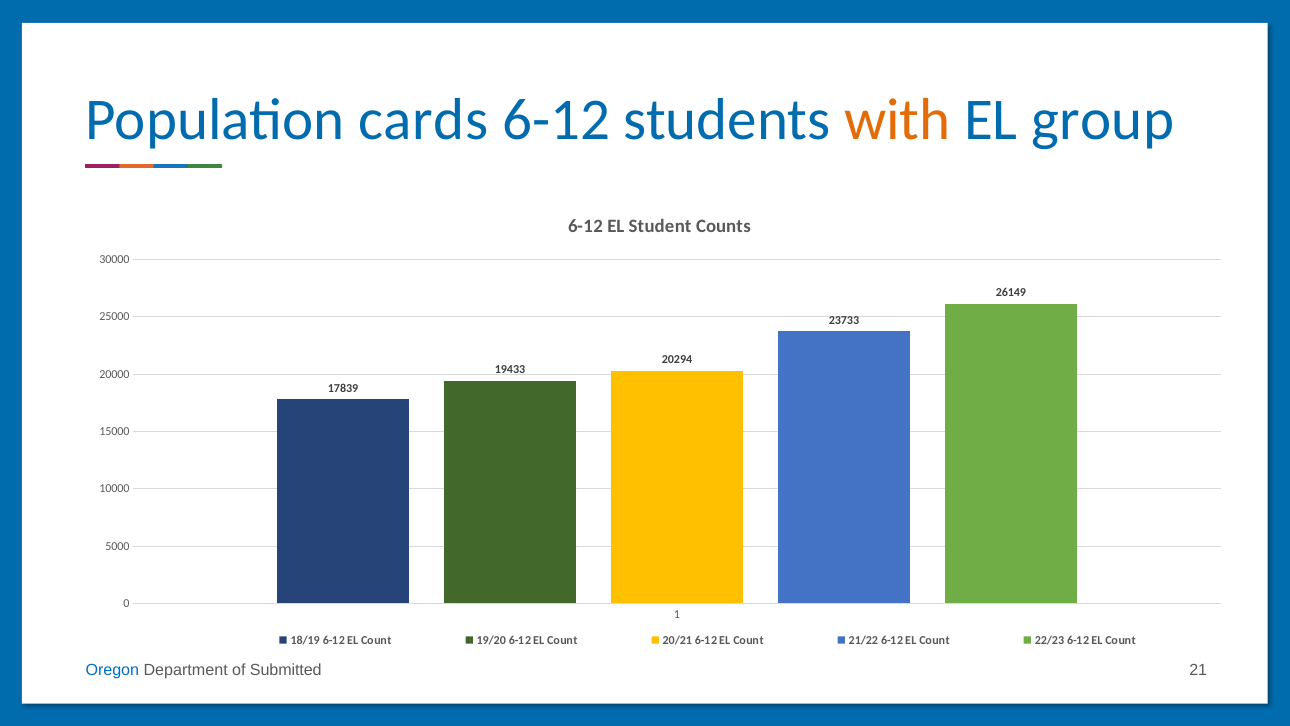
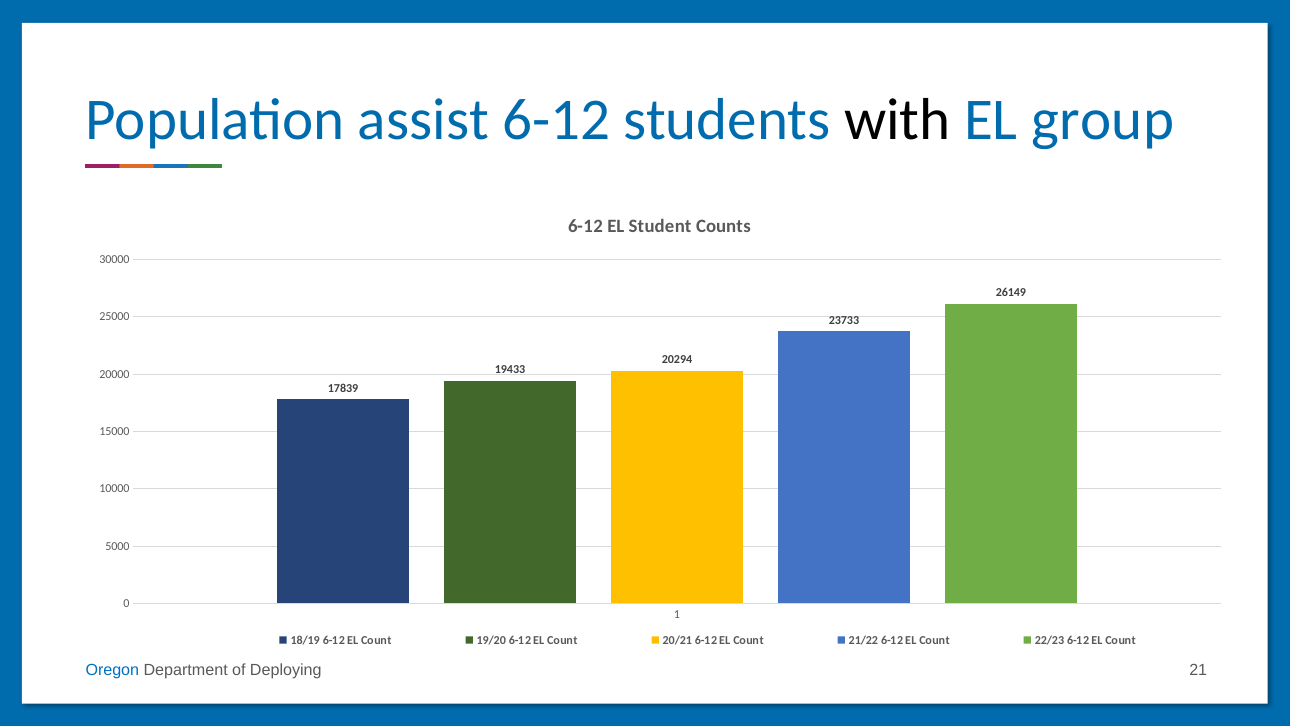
cards: cards -> assist
with colour: orange -> black
Submitted: Submitted -> Deploying
